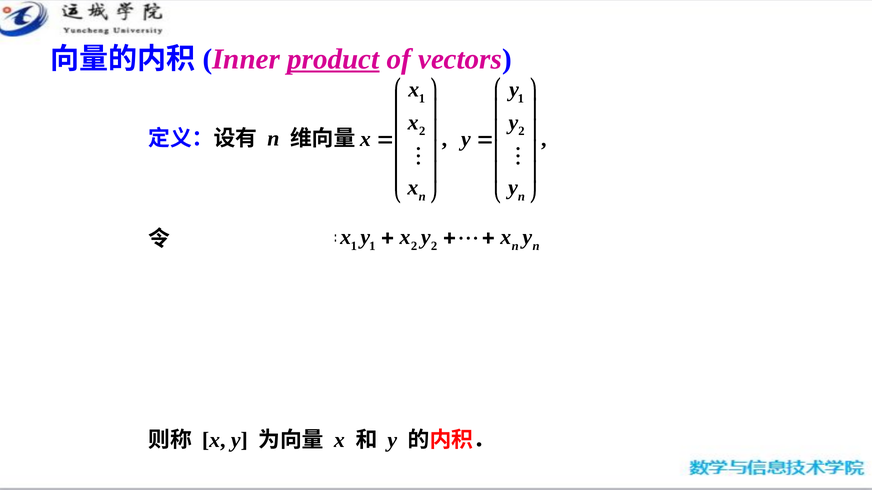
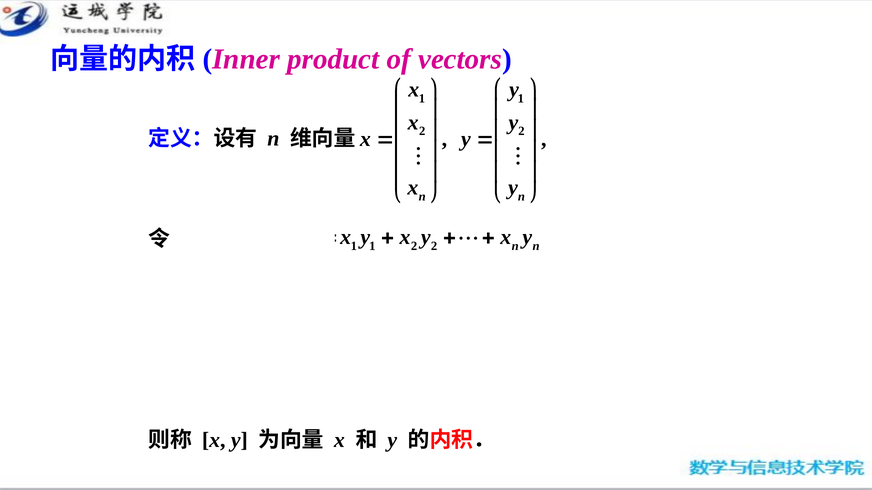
product underline: present -> none
